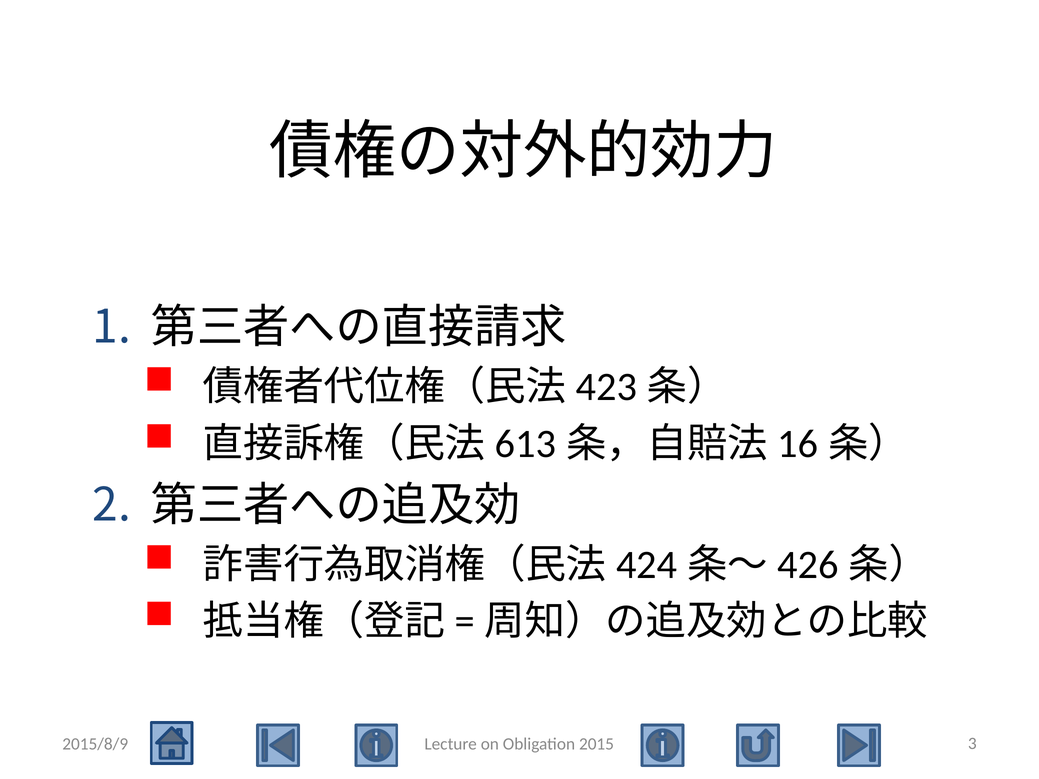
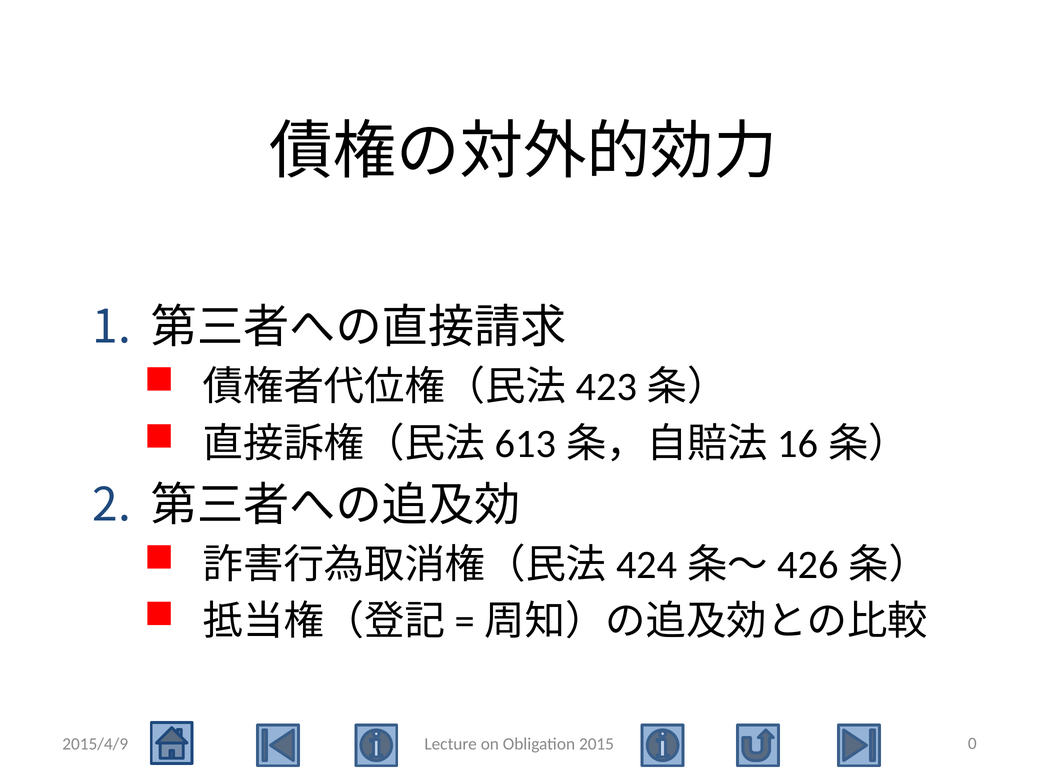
2015/8/9: 2015/8/9 -> 2015/4/9
3: 3 -> 0
